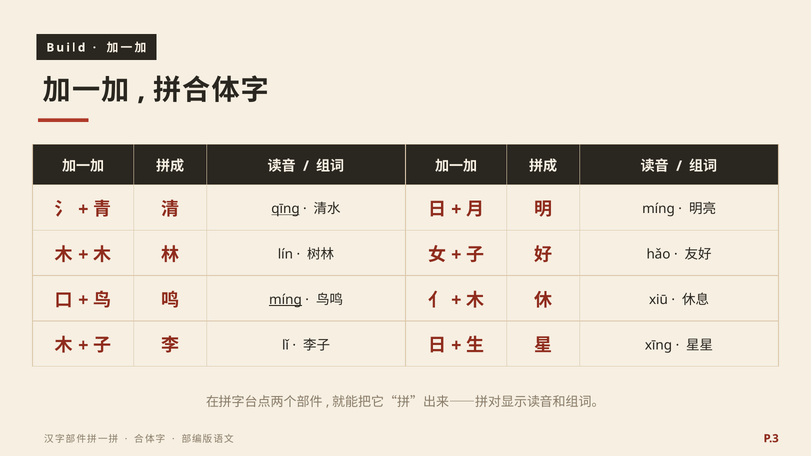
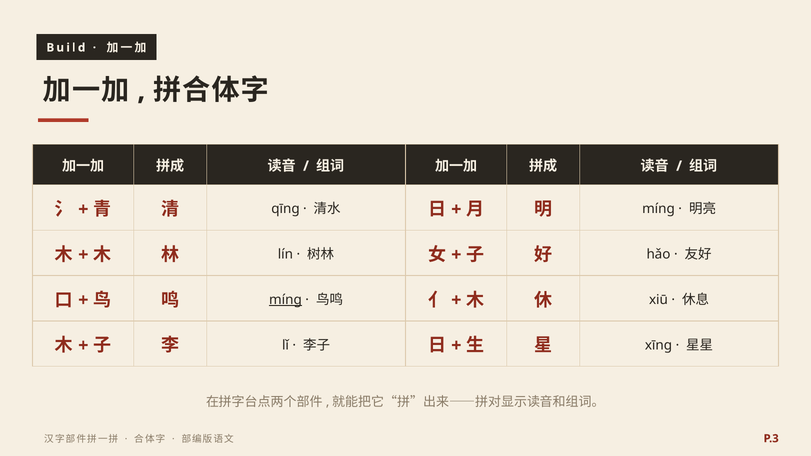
qīng underline: present -> none
